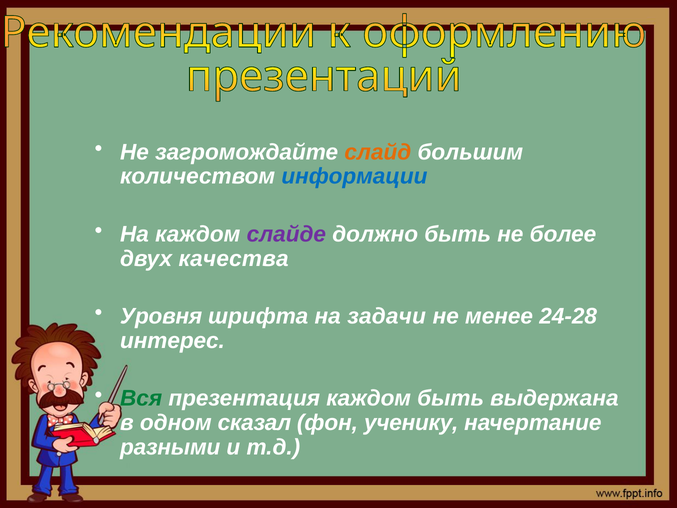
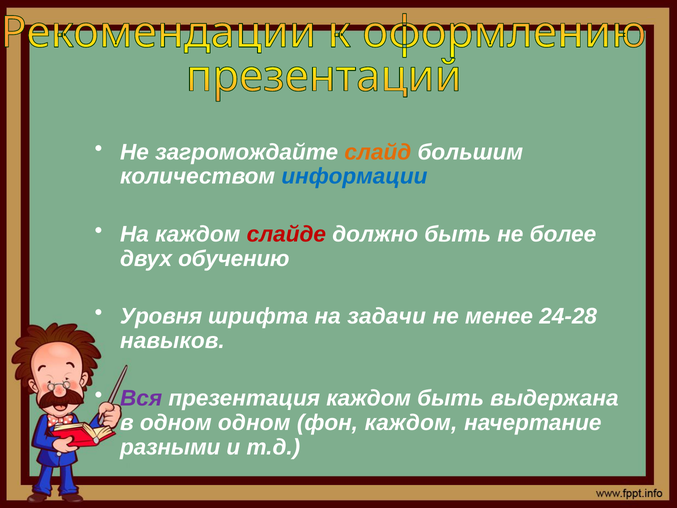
слайде colour: purple -> red
качества: качества -> обучению
интерес: интерес -> навыков
Вся colour: green -> purple
одном сказал: сказал -> одном
фон ученику: ученику -> каждом
